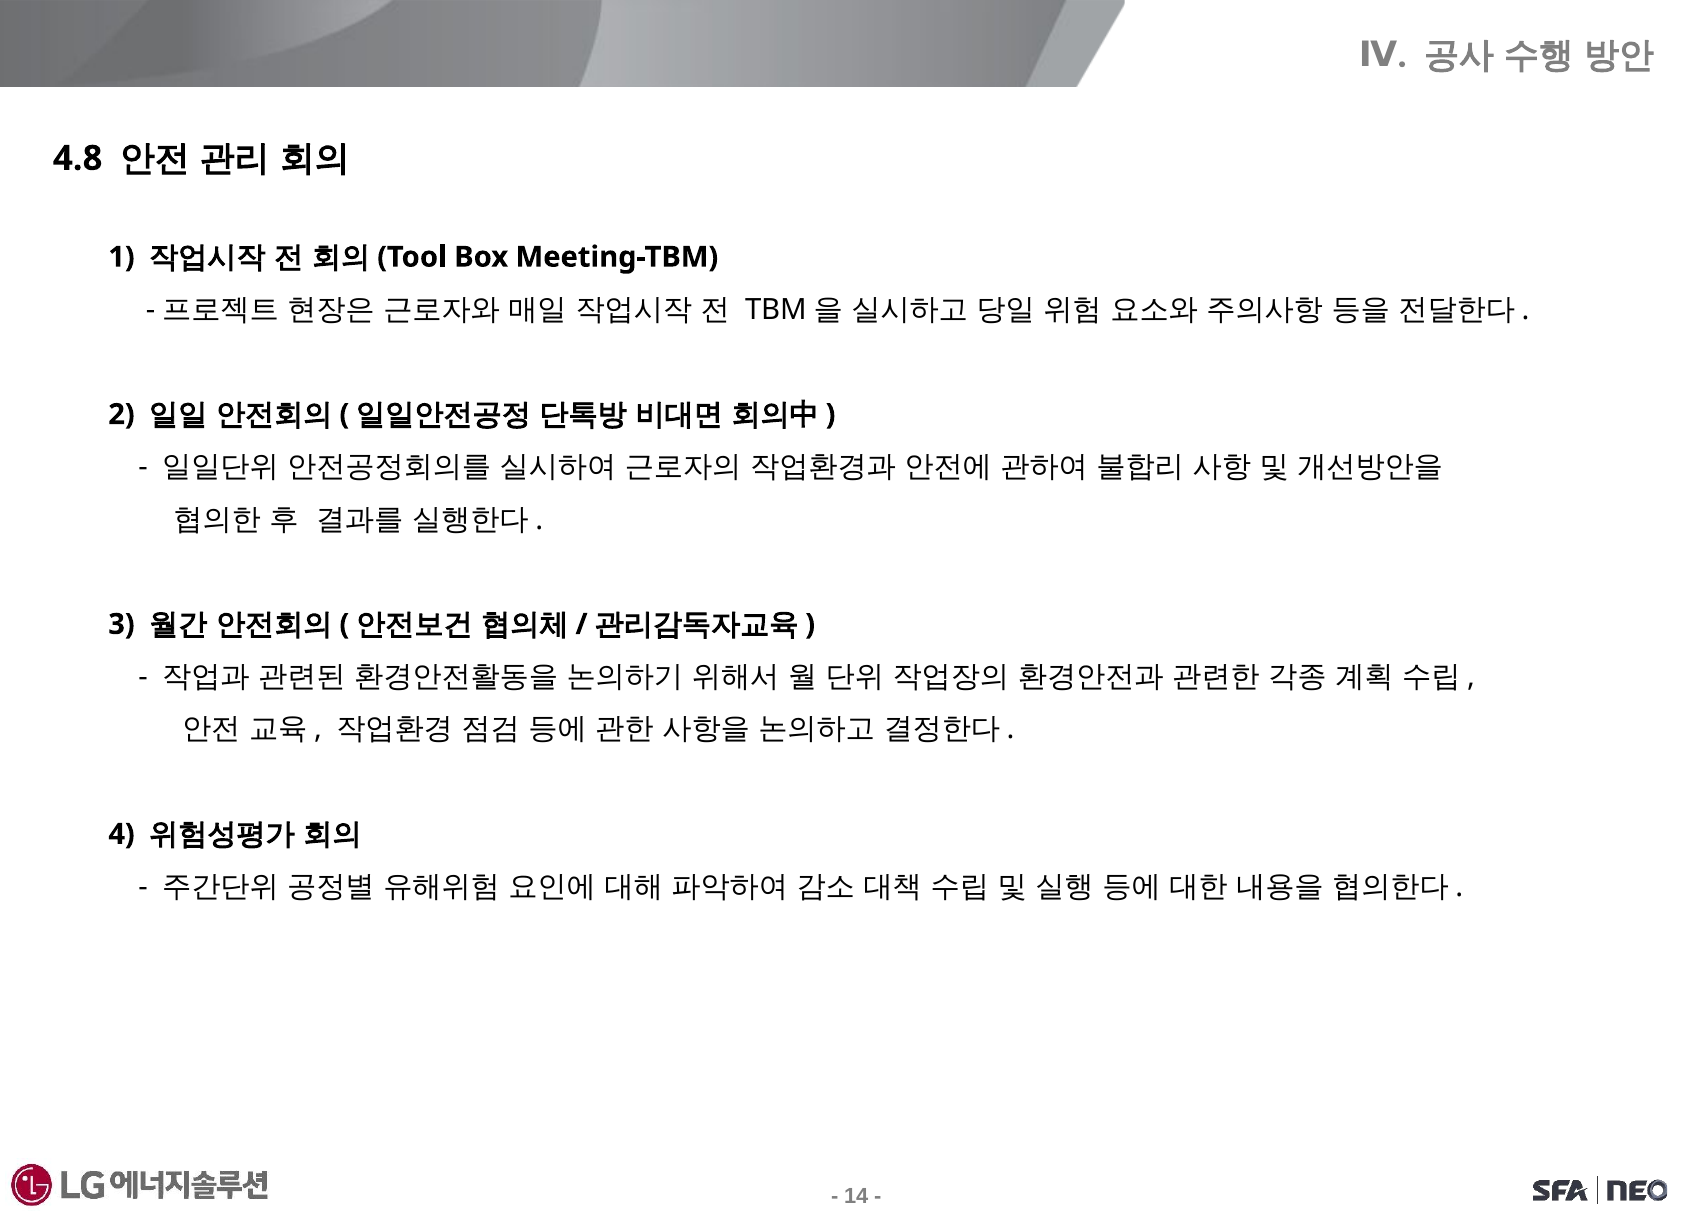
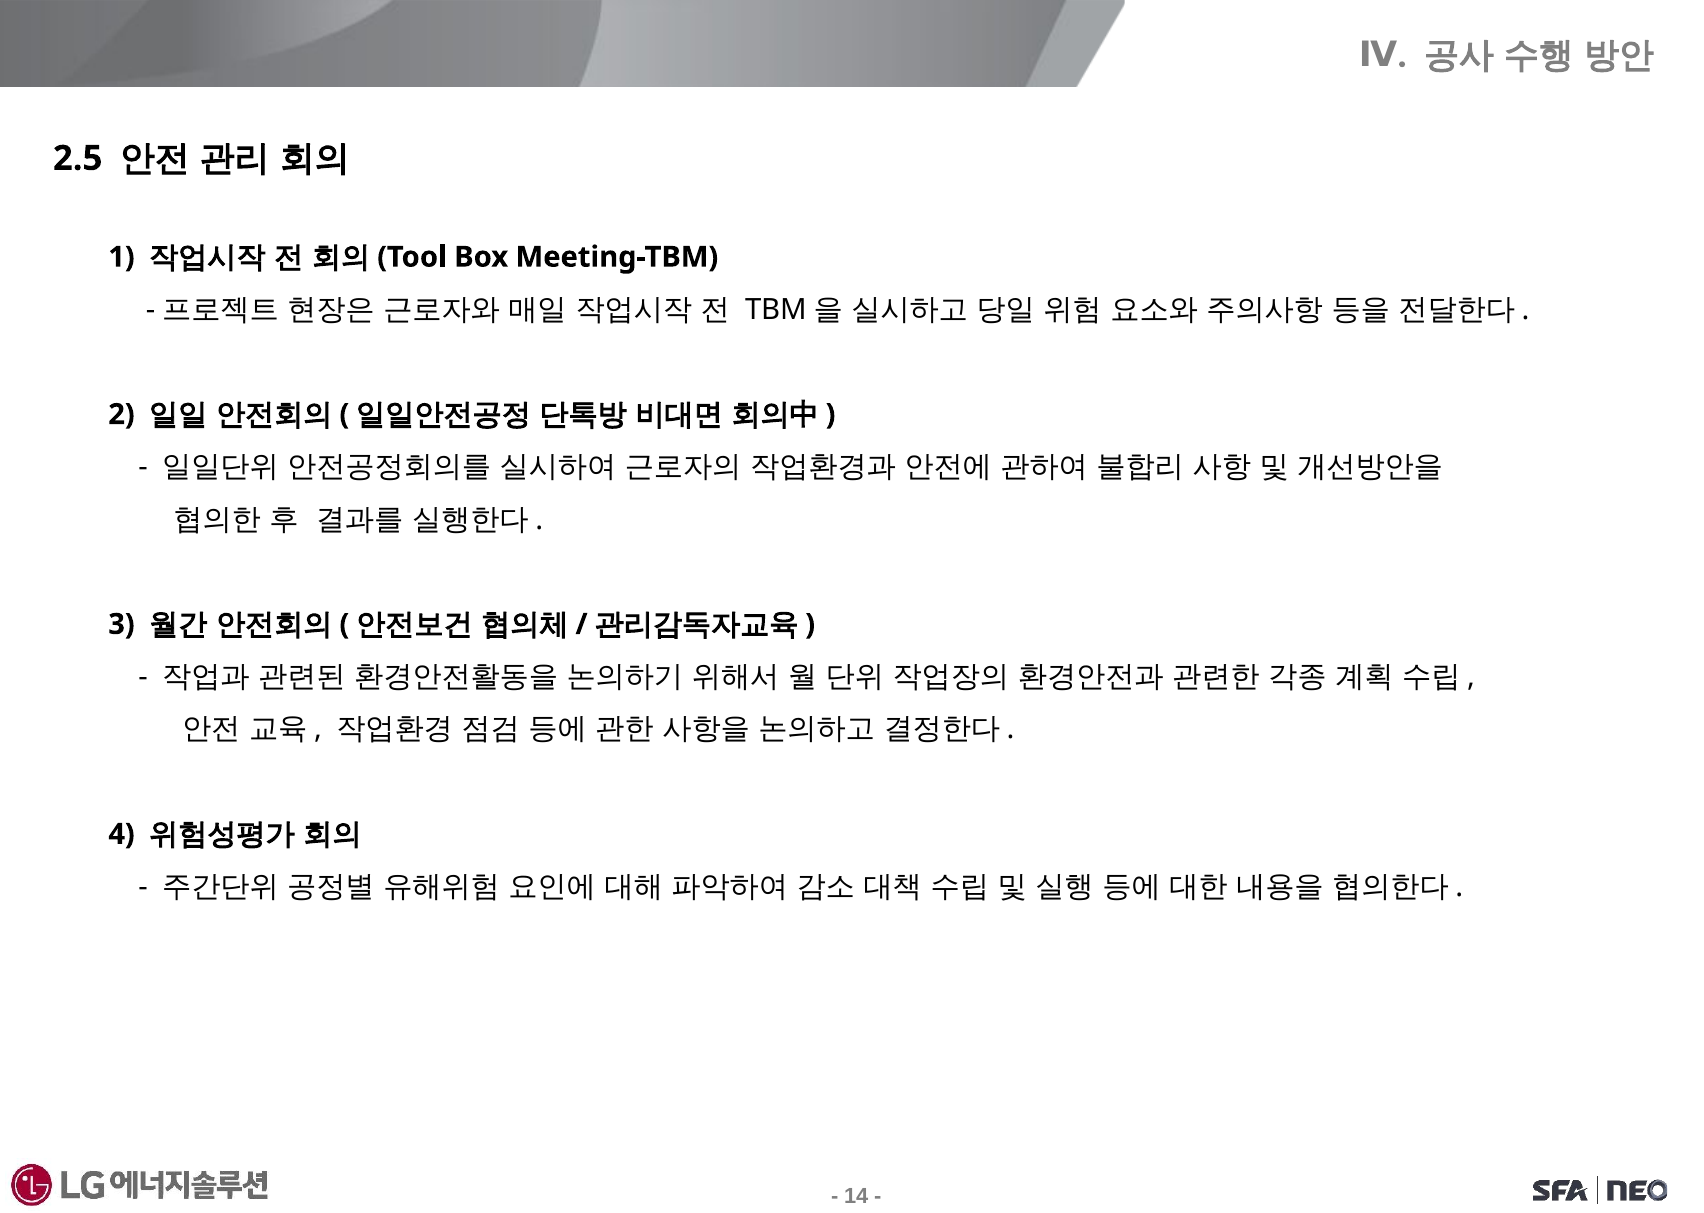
4.8: 4.8 -> 2.5
